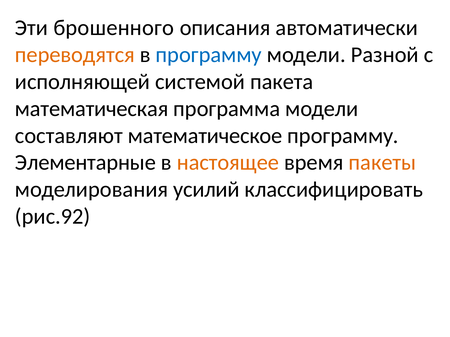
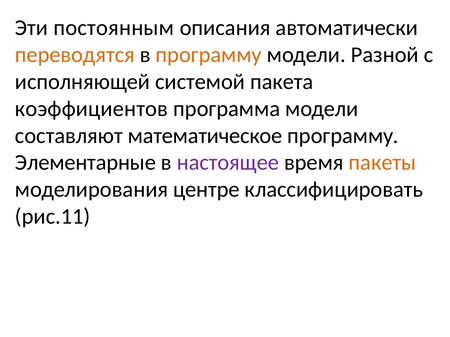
брошенного: брошенного -> постоянным
программу at (209, 55) colour: blue -> orange
математическая: математическая -> коэффициентов
настоящее colour: orange -> purple
усилий: усилий -> центре
рис.92: рис.92 -> рис.11
